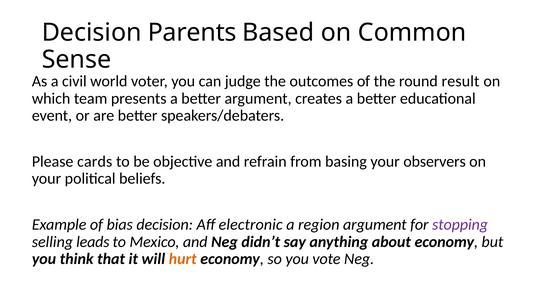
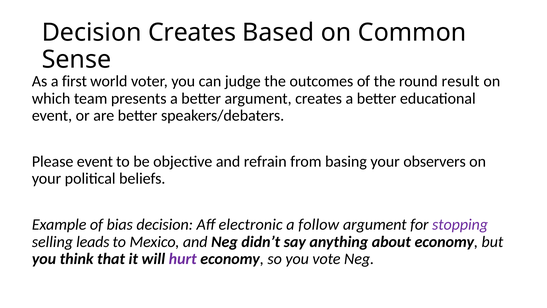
Decision Parents: Parents -> Creates
civil: civil -> first
Please cards: cards -> event
region: region -> follow
hurt colour: orange -> purple
